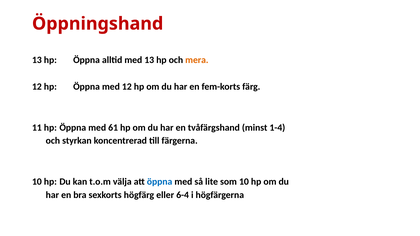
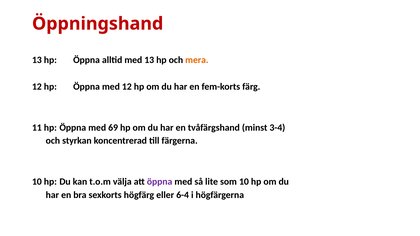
61: 61 -> 69
1-4: 1-4 -> 3-4
öppna at (160, 182) colour: blue -> purple
